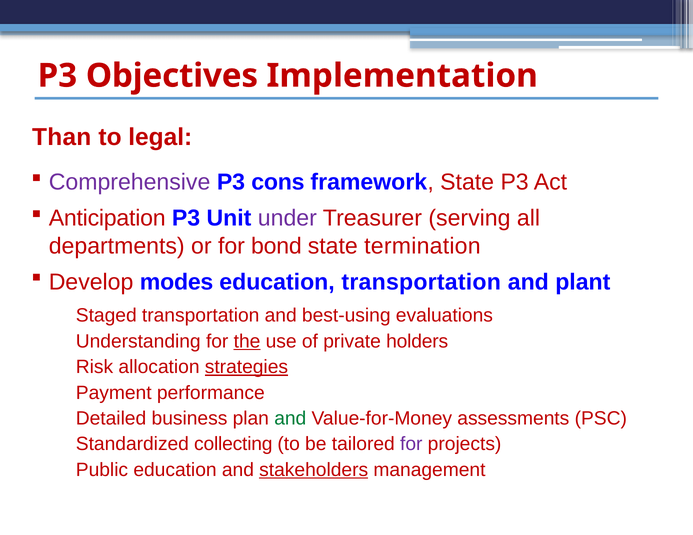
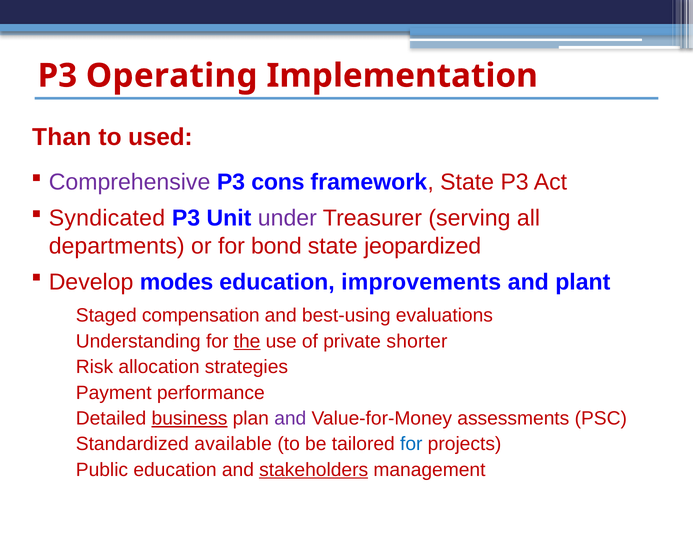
Objectives: Objectives -> Operating
legal: legal -> used
Anticipation: Anticipation -> Syndicated
termination: termination -> jeopardized
education transportation: transportation -> improvements
transportation at (201, 316): transportation -> compensation
holders: holders -> shorter
strategies underline: present -> none
business underline: none -> present
and at (290, 419) colour: green -> purple
collecting: collecting -> available
for at (411, 445) colour: purple -> blue
